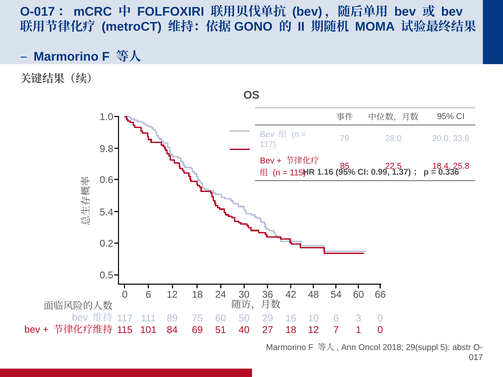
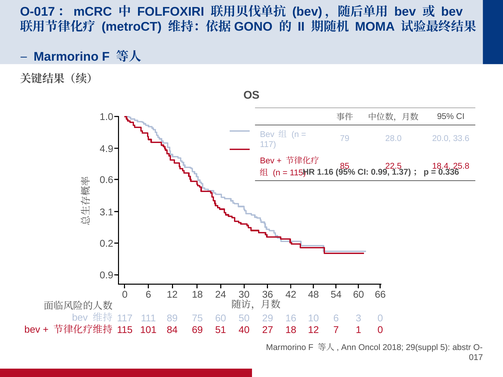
9.8: 9.8 -> 4.9
5.4: 5.4 -> 3.1
0.5: 0.5 -> 0.9
